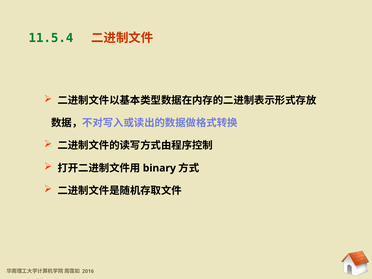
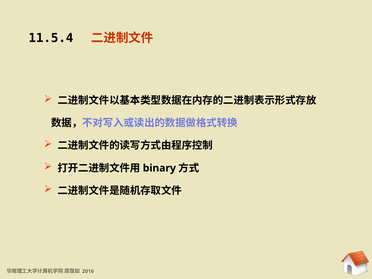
11.5.4 at (51, 38) colour: green -> black
